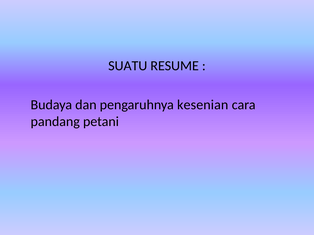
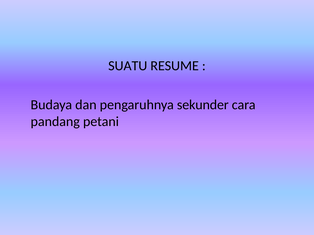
kesenian: kesenian -> sekunder
